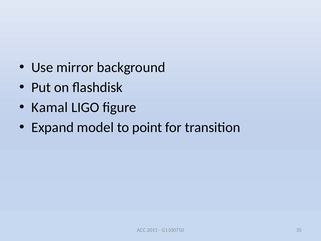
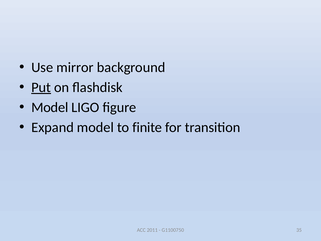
Put underline: none -> present
Kamal at (50, 107): Kamal -> Model
point: point -> finite
